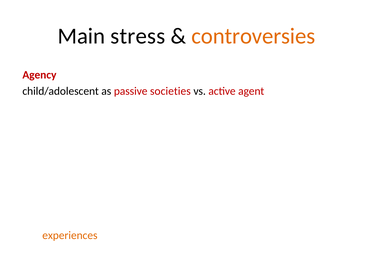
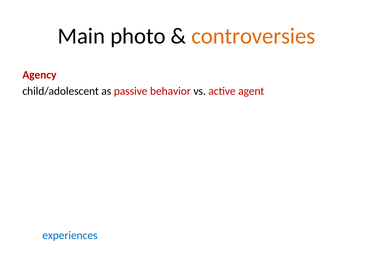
Main stress: stress -> photo
societies: societies -> behavior
experiences colour: orange -> blue
